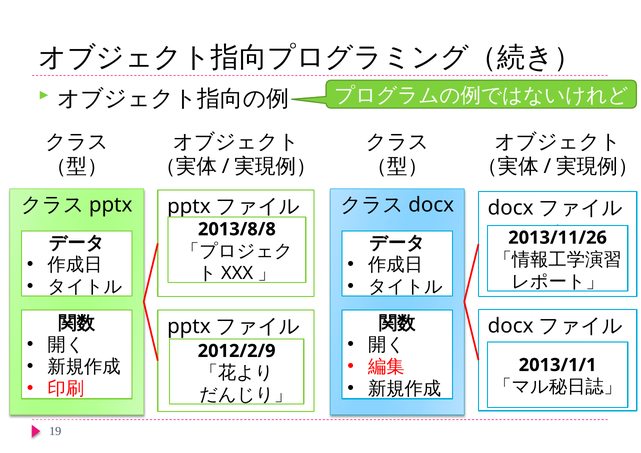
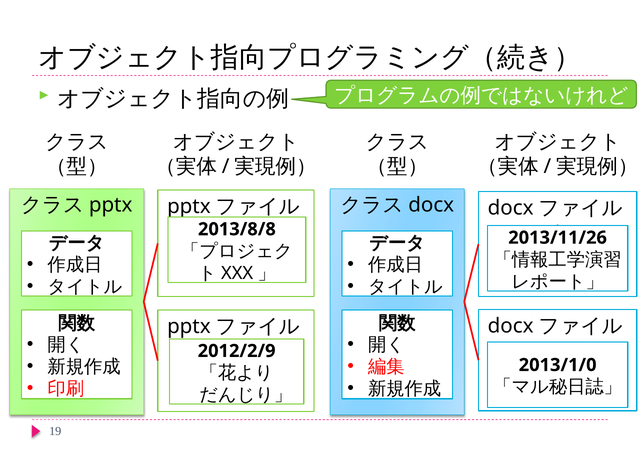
2013/1/1: 2013/1/1 -> 2013/1/0
